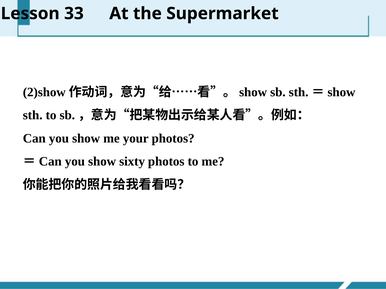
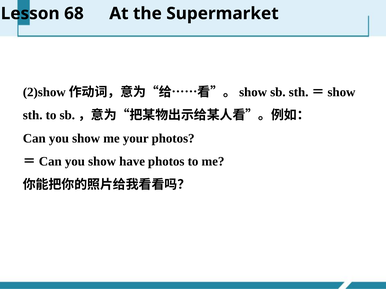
33: 33 -> 68
sixty: sixty -> have
